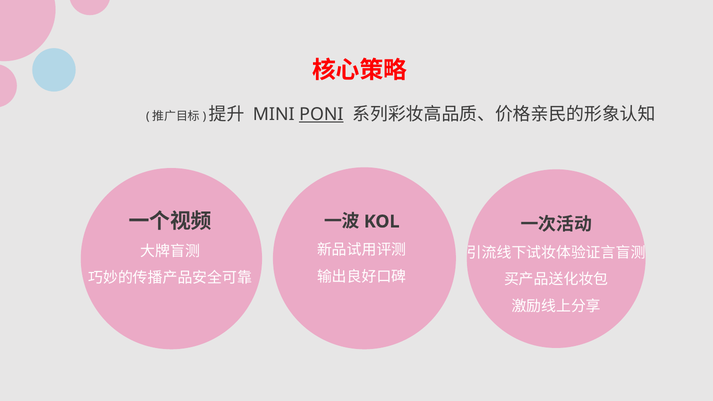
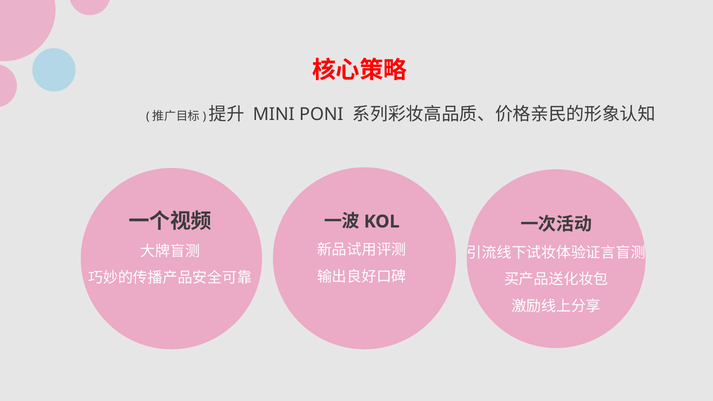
PONI underline: present -> none
